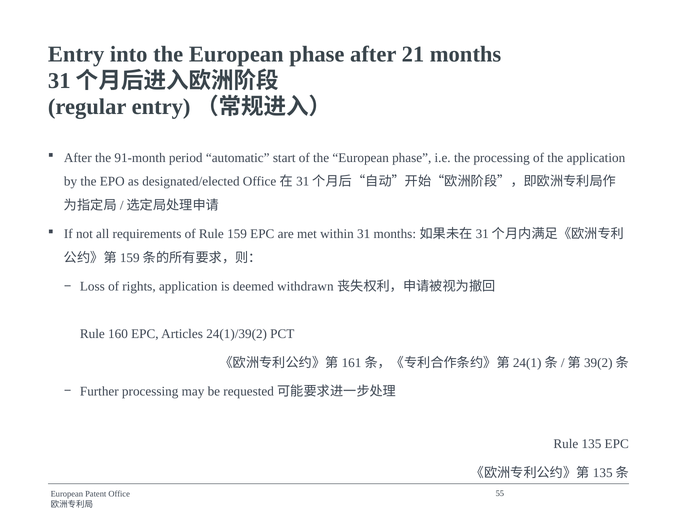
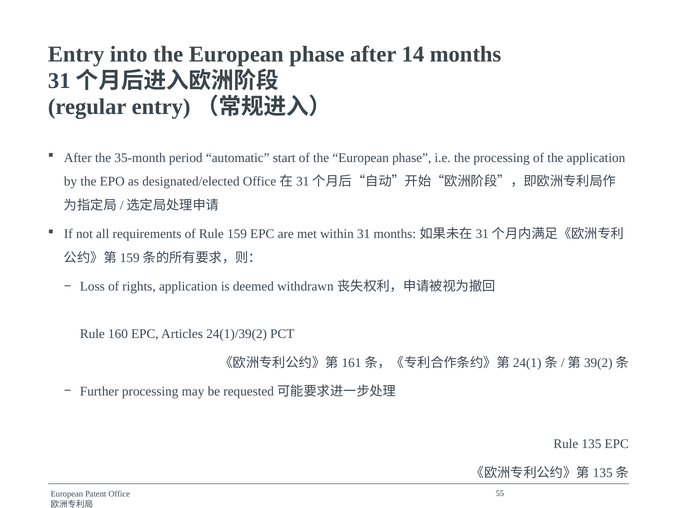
21: 21 -> 14
91-month: 91-month -> 35-month
